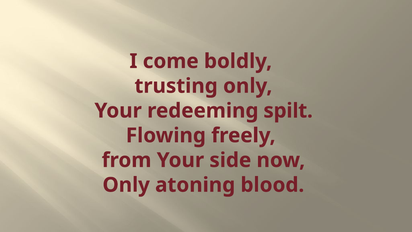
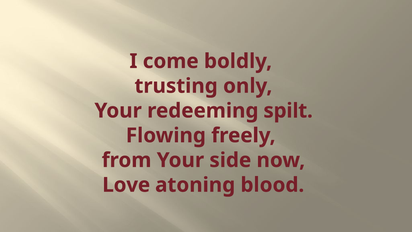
Only at (126, 185): Only -> Love
